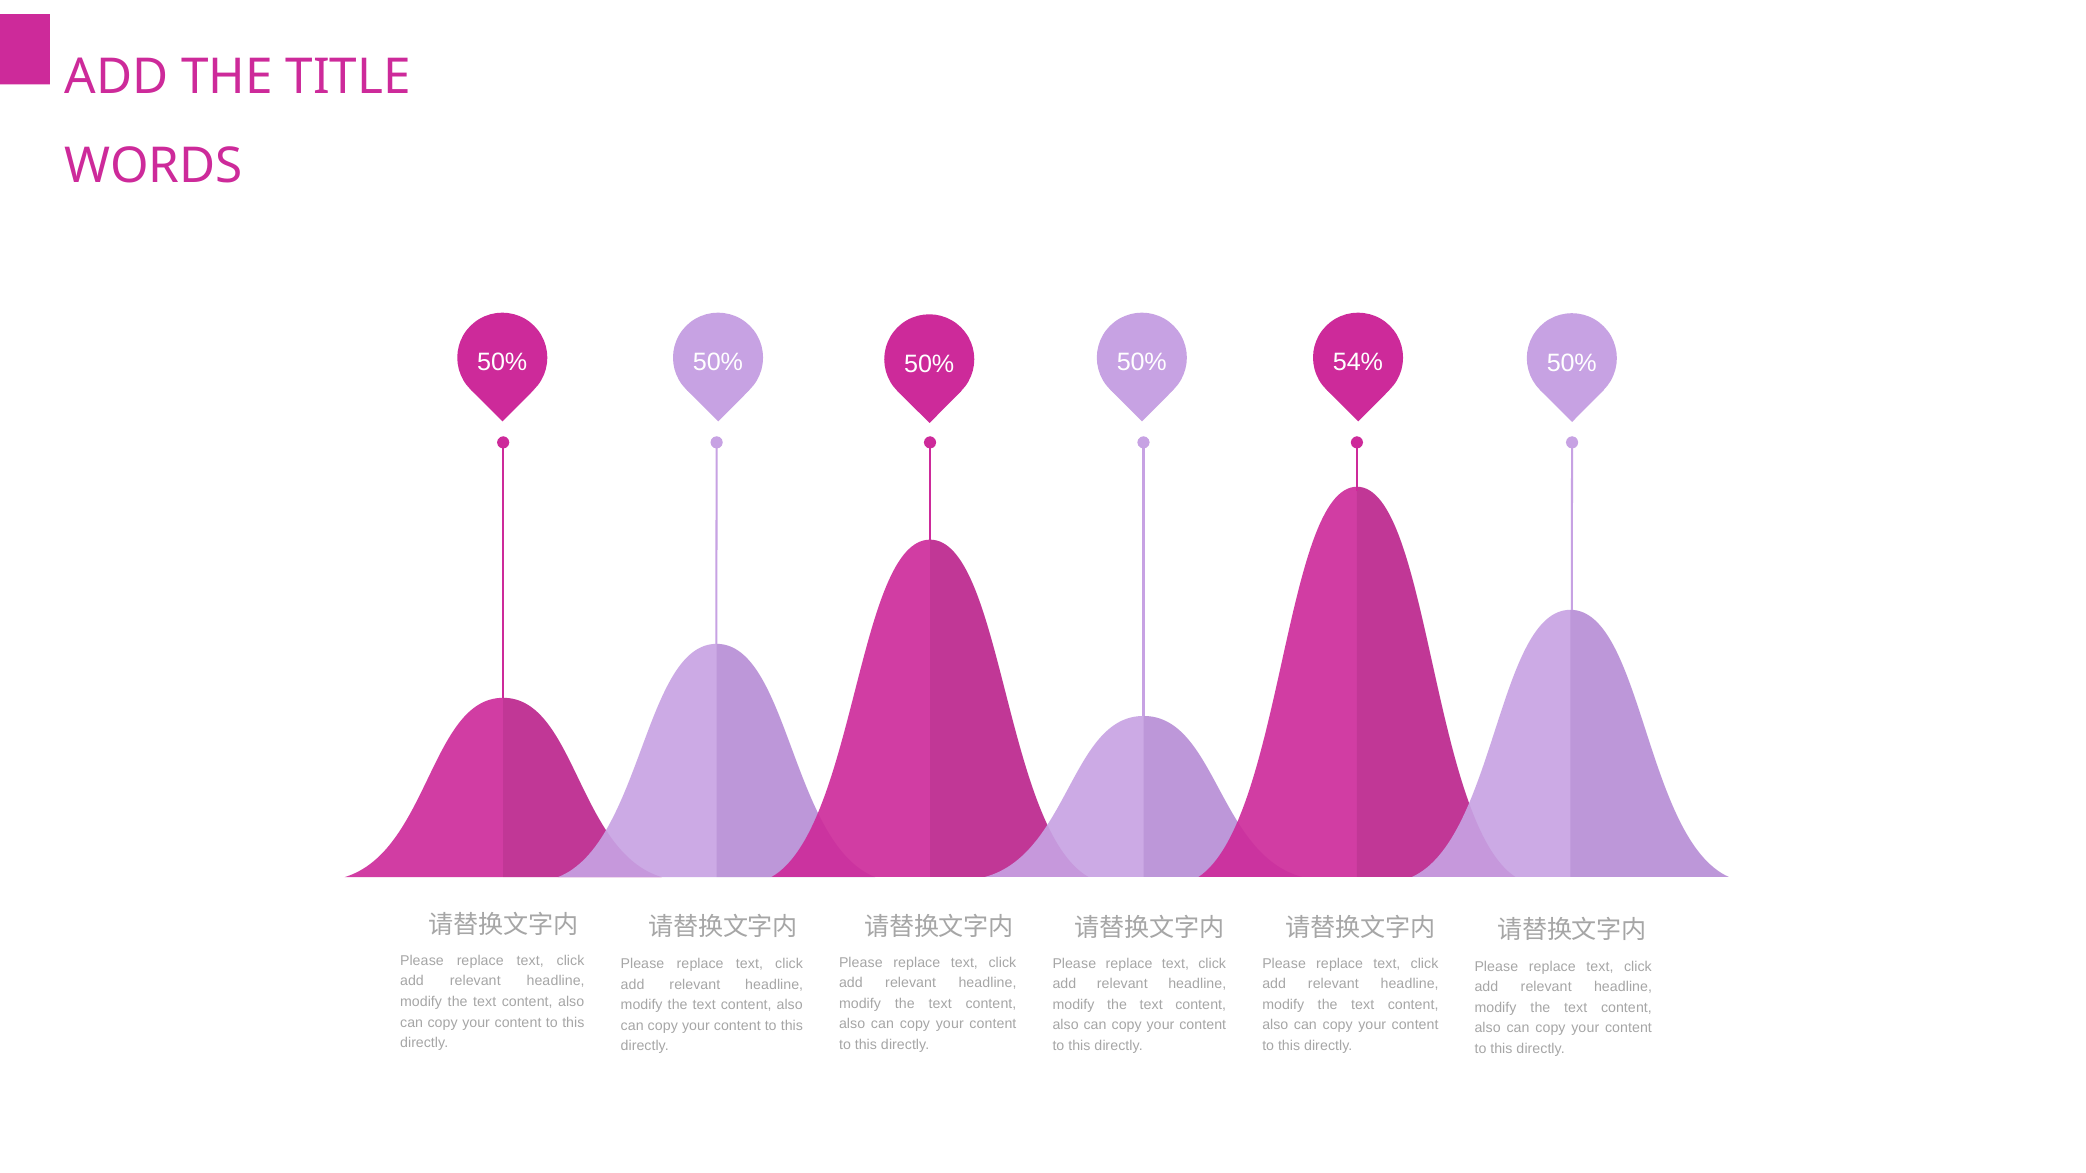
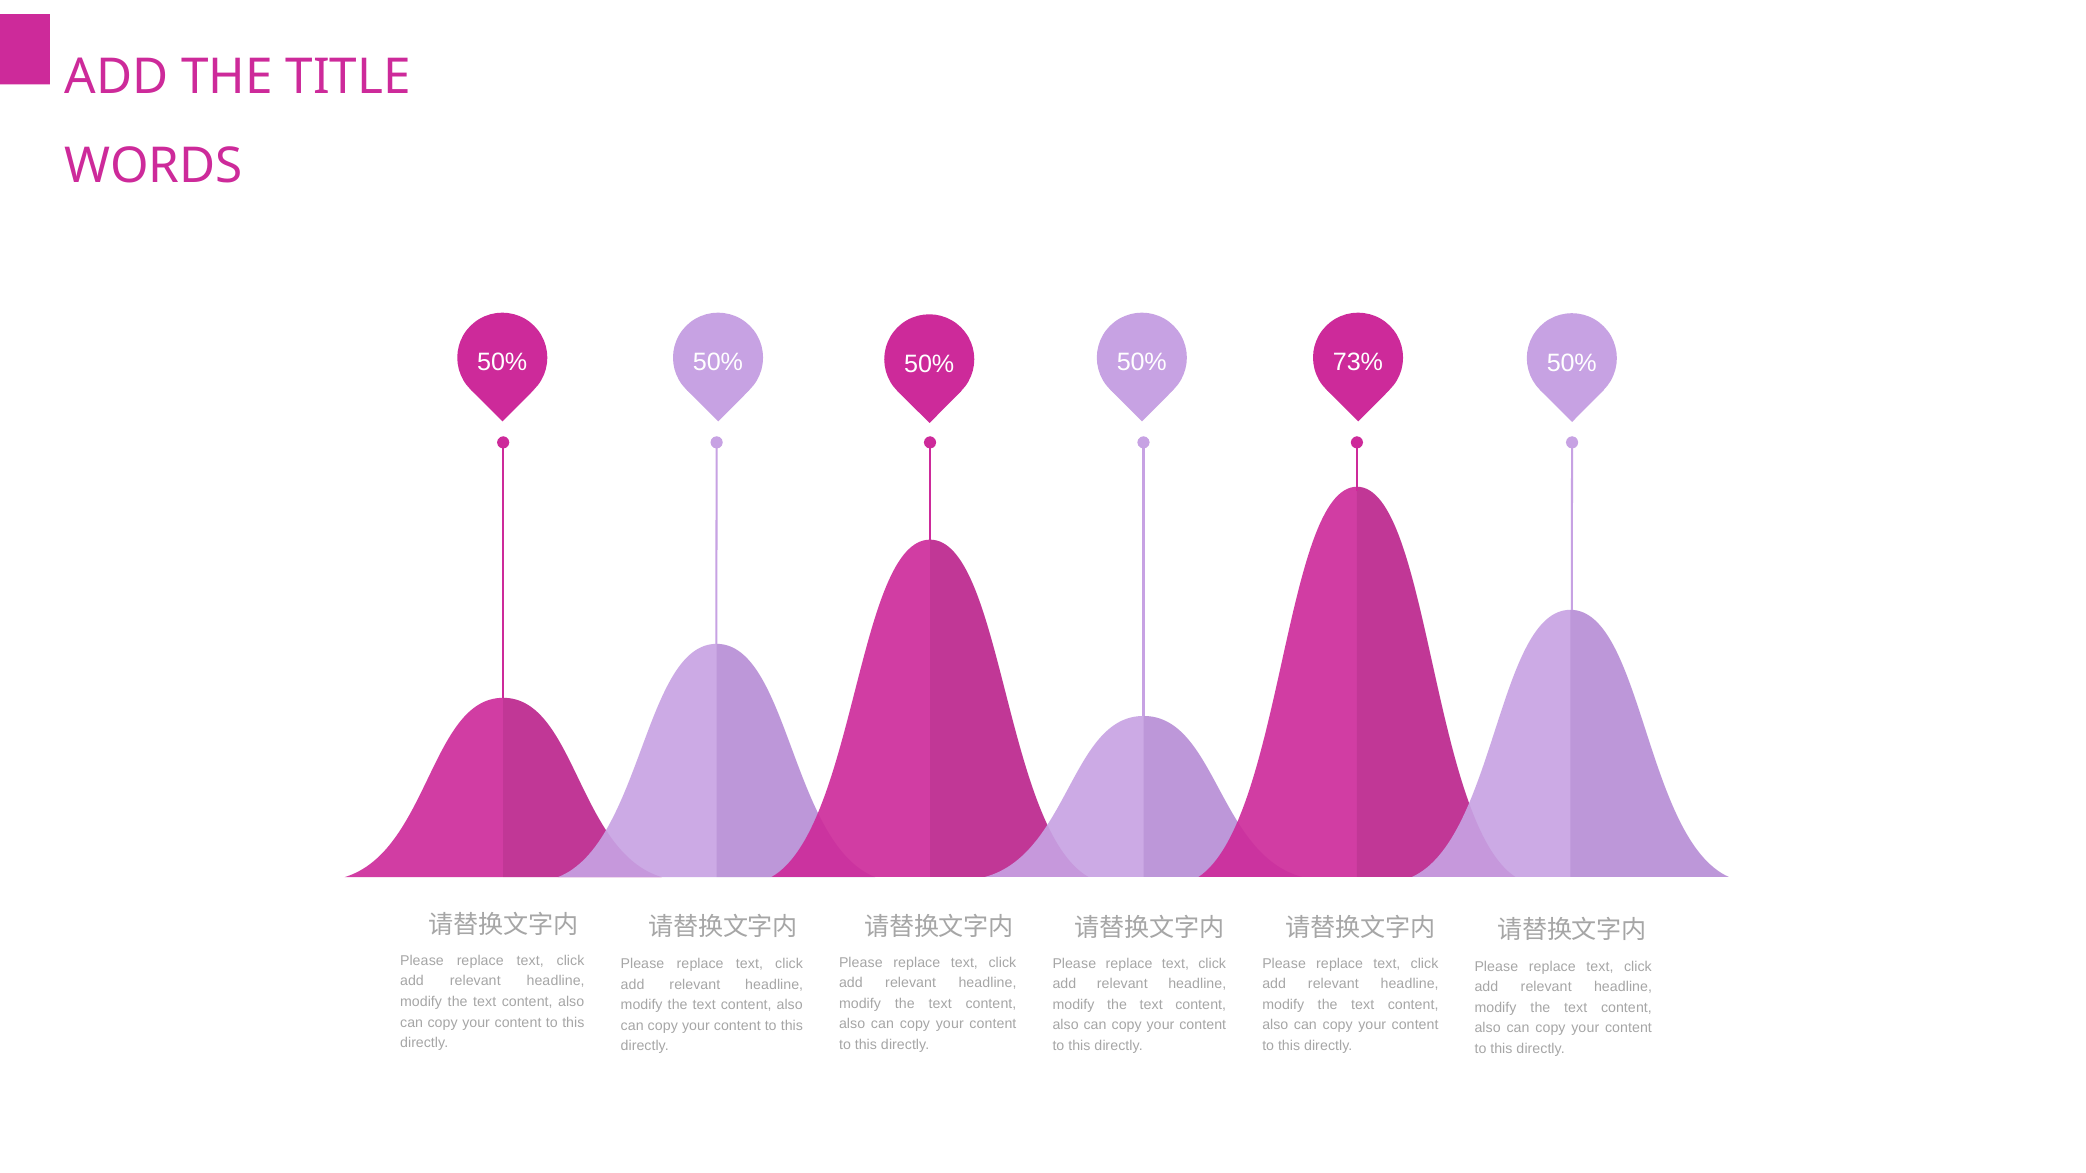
54%: 54% -> 73%
